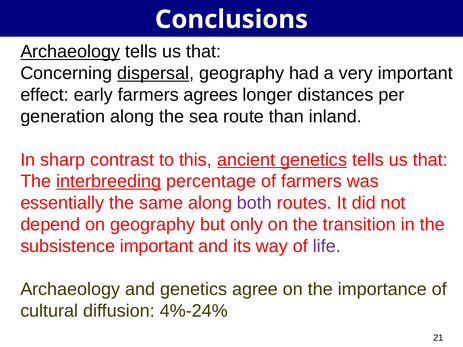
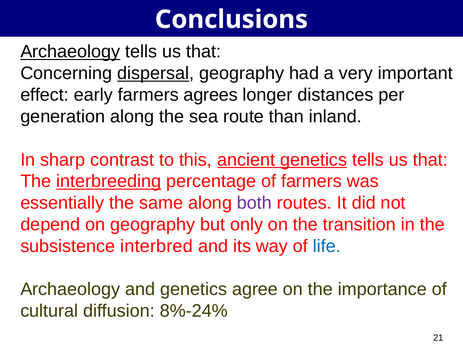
subsistence important: important -> interbred
life colour: purple -> blue
4%-24%: 4%-24% -> 8%-24%
